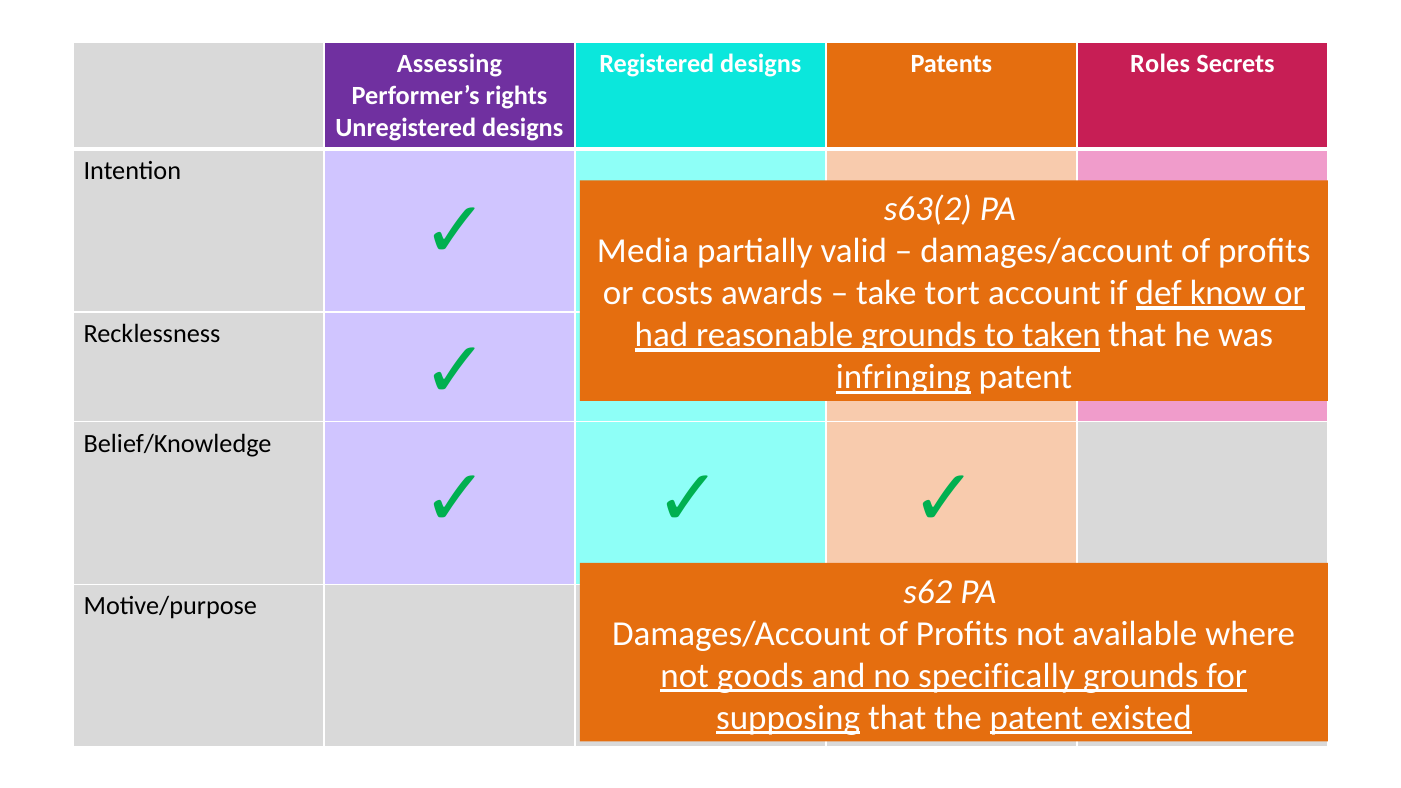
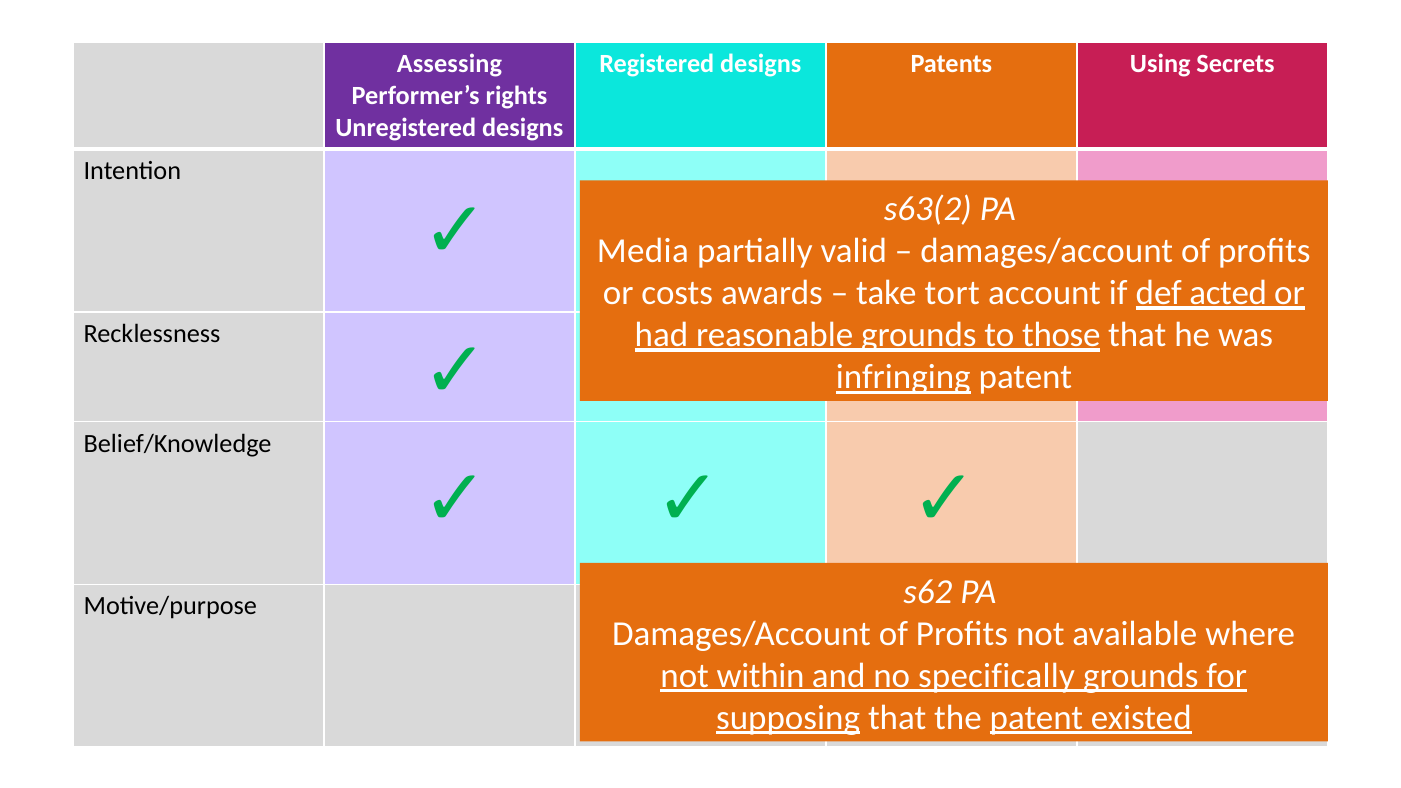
Roles: Roles -> Using
know: know -> acted
taken: taken -> those
goods: goods -> within
